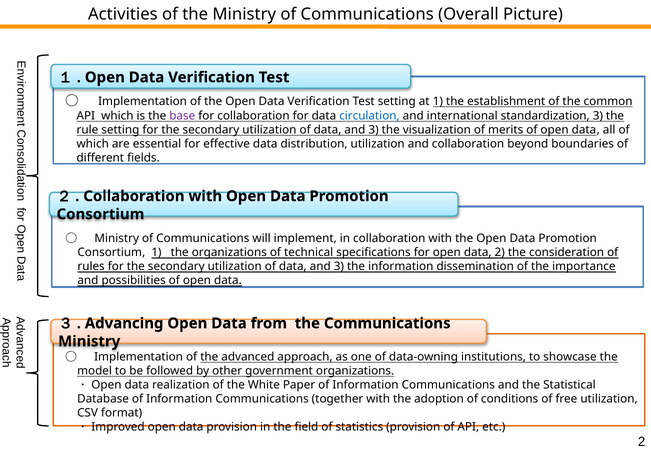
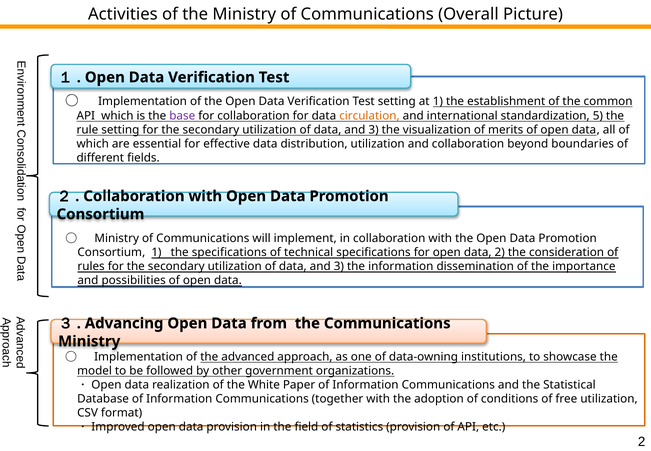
circulation colour: blue -> orange
standardization 3: 3 -> 5
the organizations: organizations -> specifications
